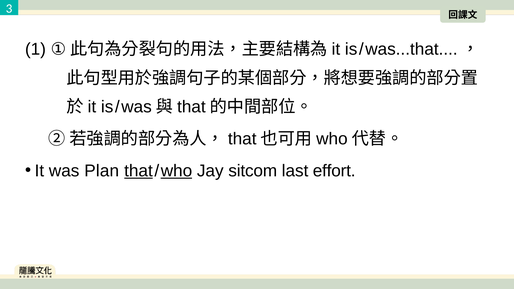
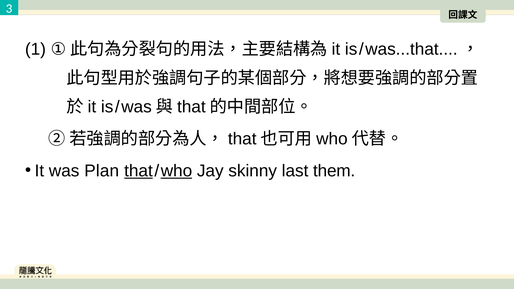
sitcom: sitcom -> skinny
effort: effort -> them
